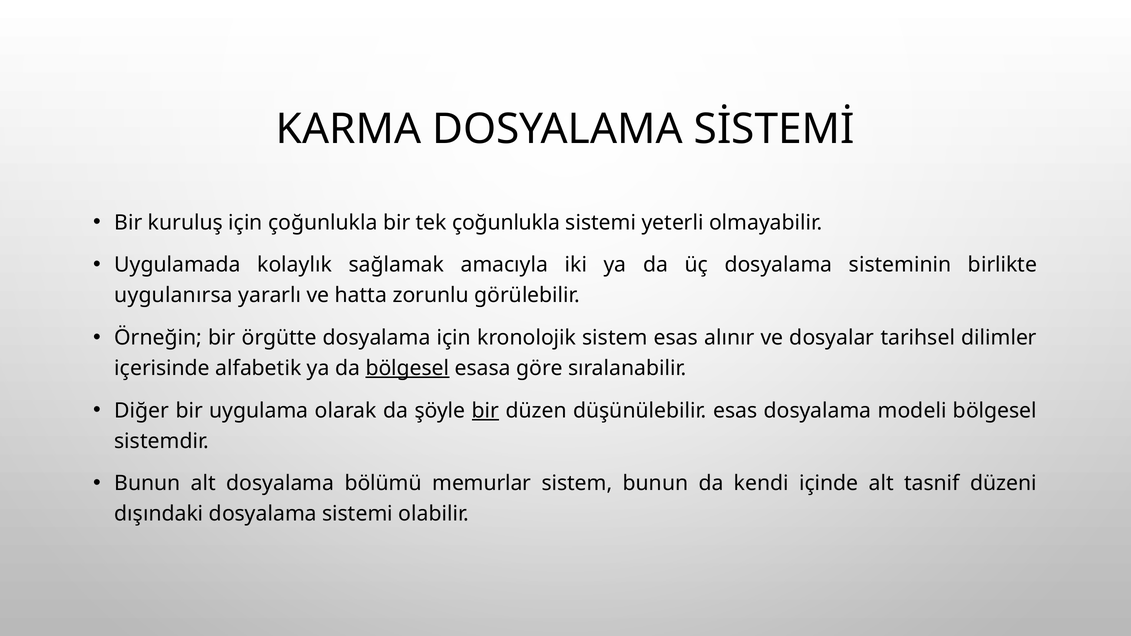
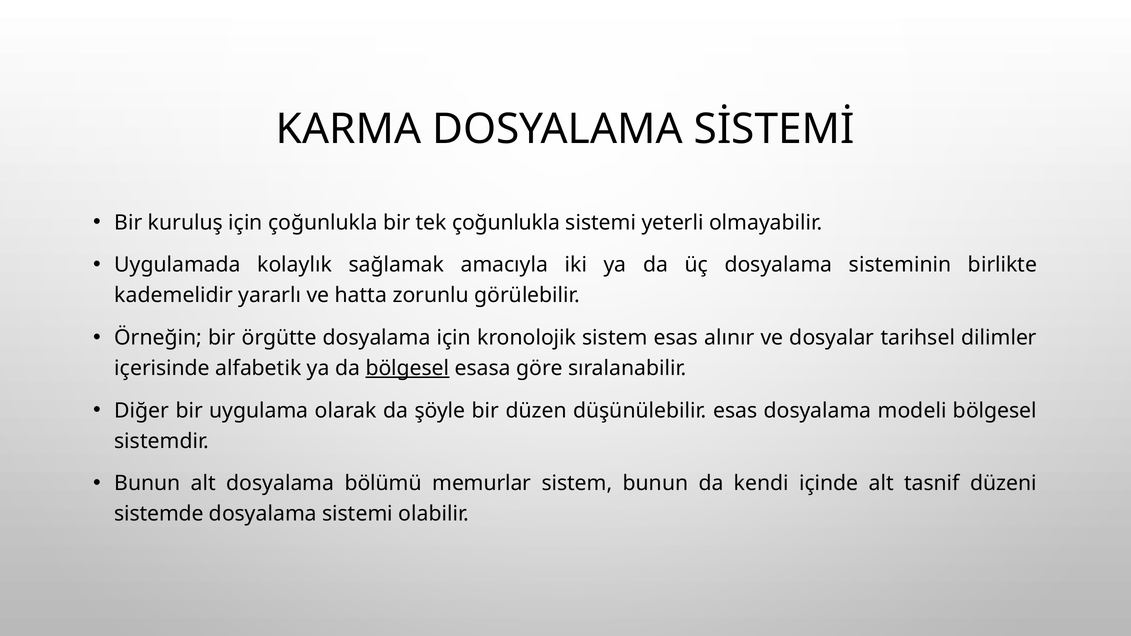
uygulanırsa: uygulanırsa -> kademelidir
bir at (485, 411) underline: present -> none
dışındaki: dışındaki -> sistemde
